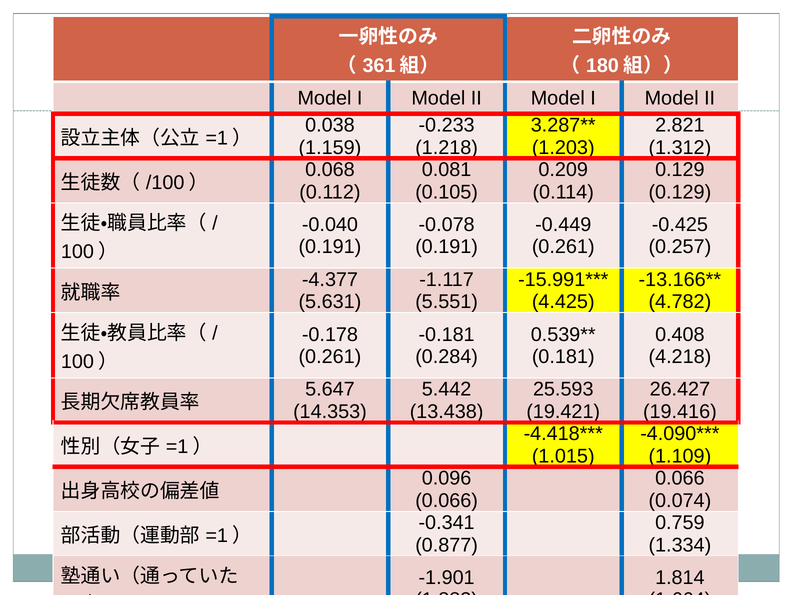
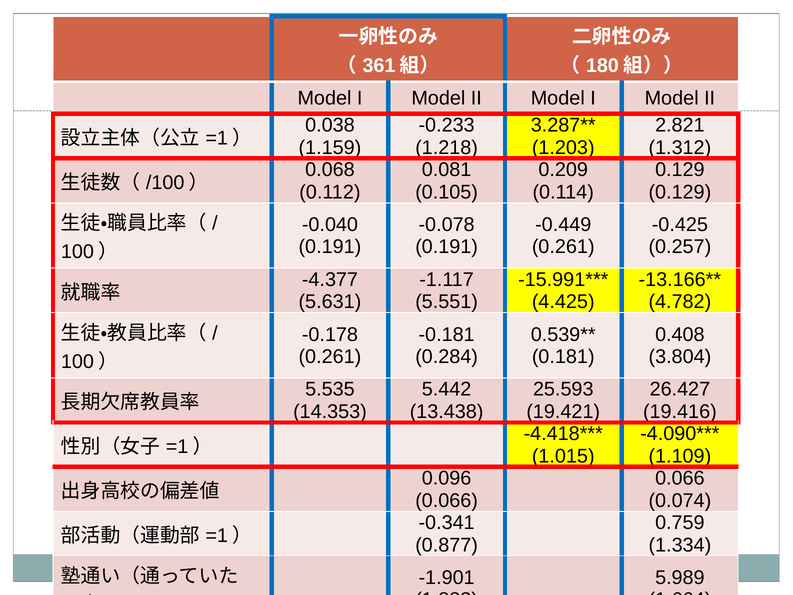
4.218: 4.218 -> 3.804
5.647: 5.647 -> 5.535
1.814: 1.814 -> 5.989
